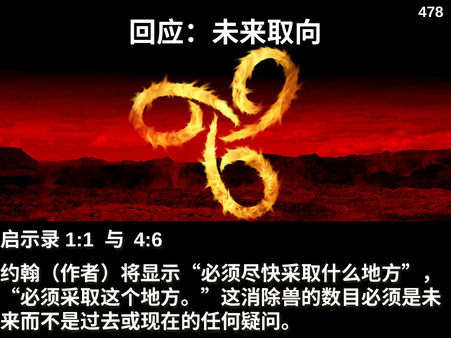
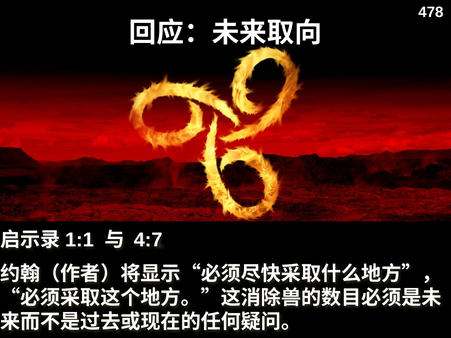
4:6: 4:6 -> 4:7
